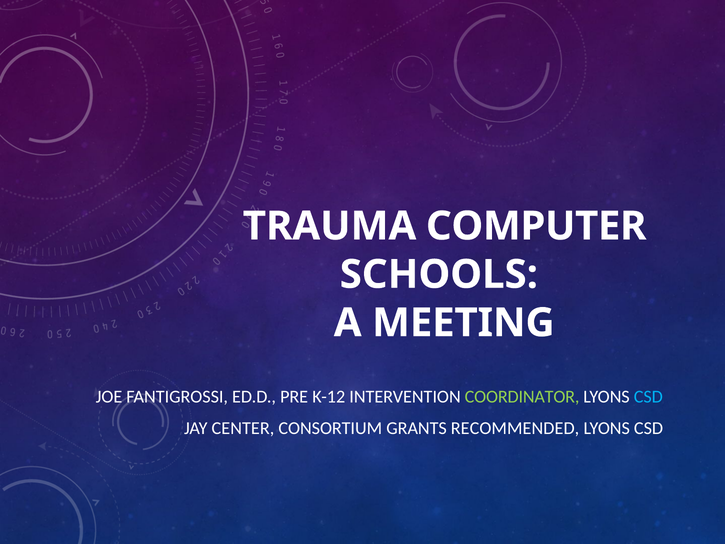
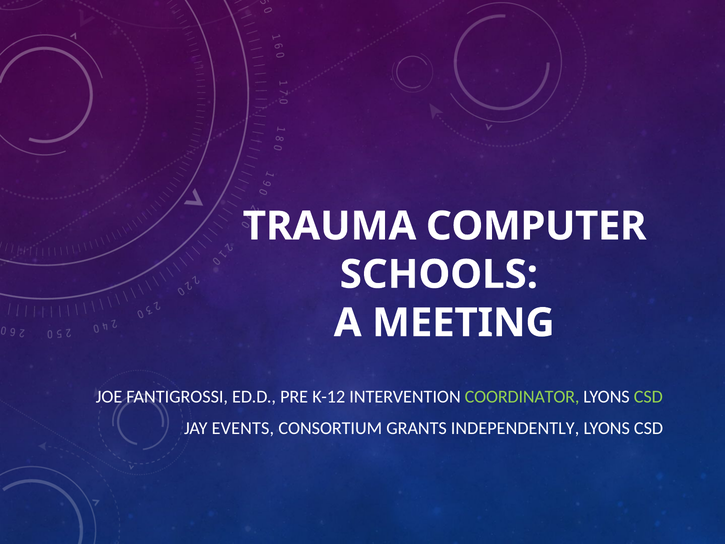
CSD at (648, 396) colour: light blue -> light green
CENTER: CENTER -> EVENTS
RECOMMENDED: RECOMMENDED -> INDEPENDENTLY
